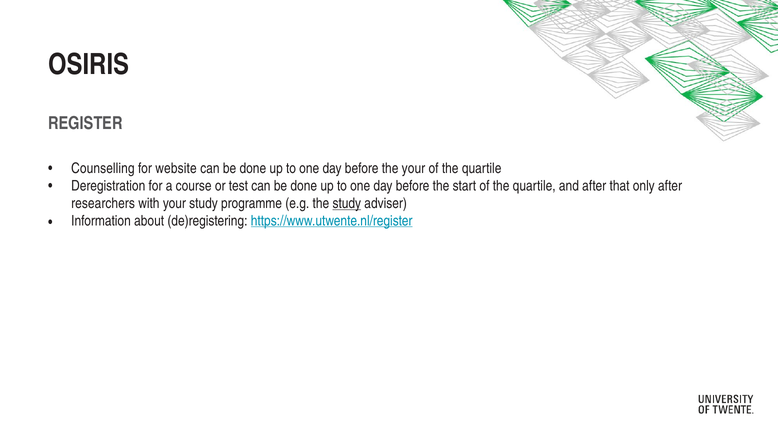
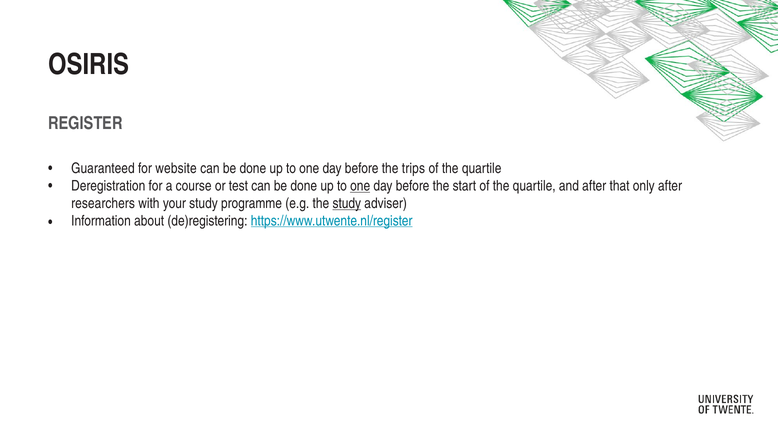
Counselling: Counselling -> Guaranteed
the your: your -> trips
one at (360, 186) underline: none -> present
